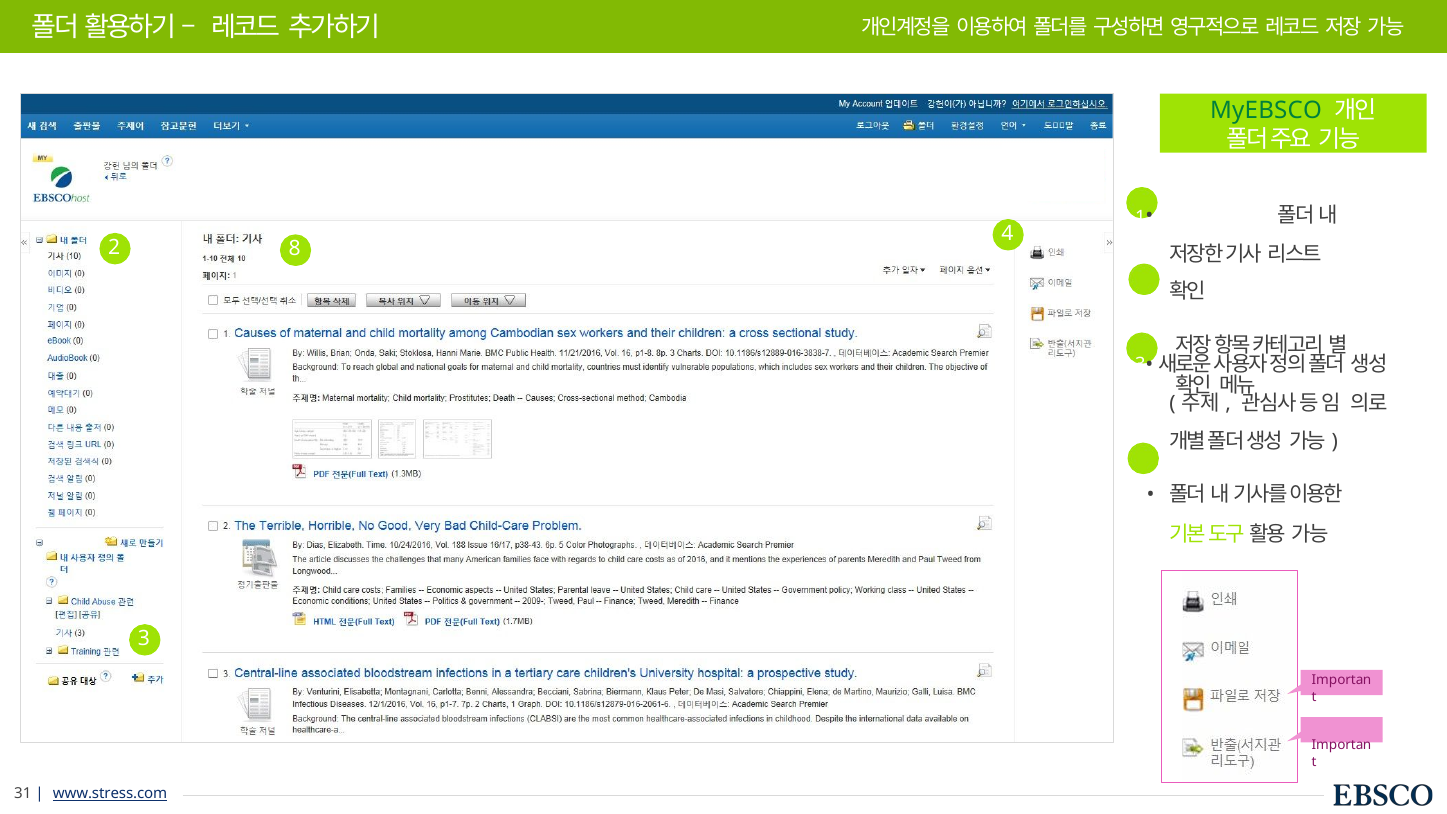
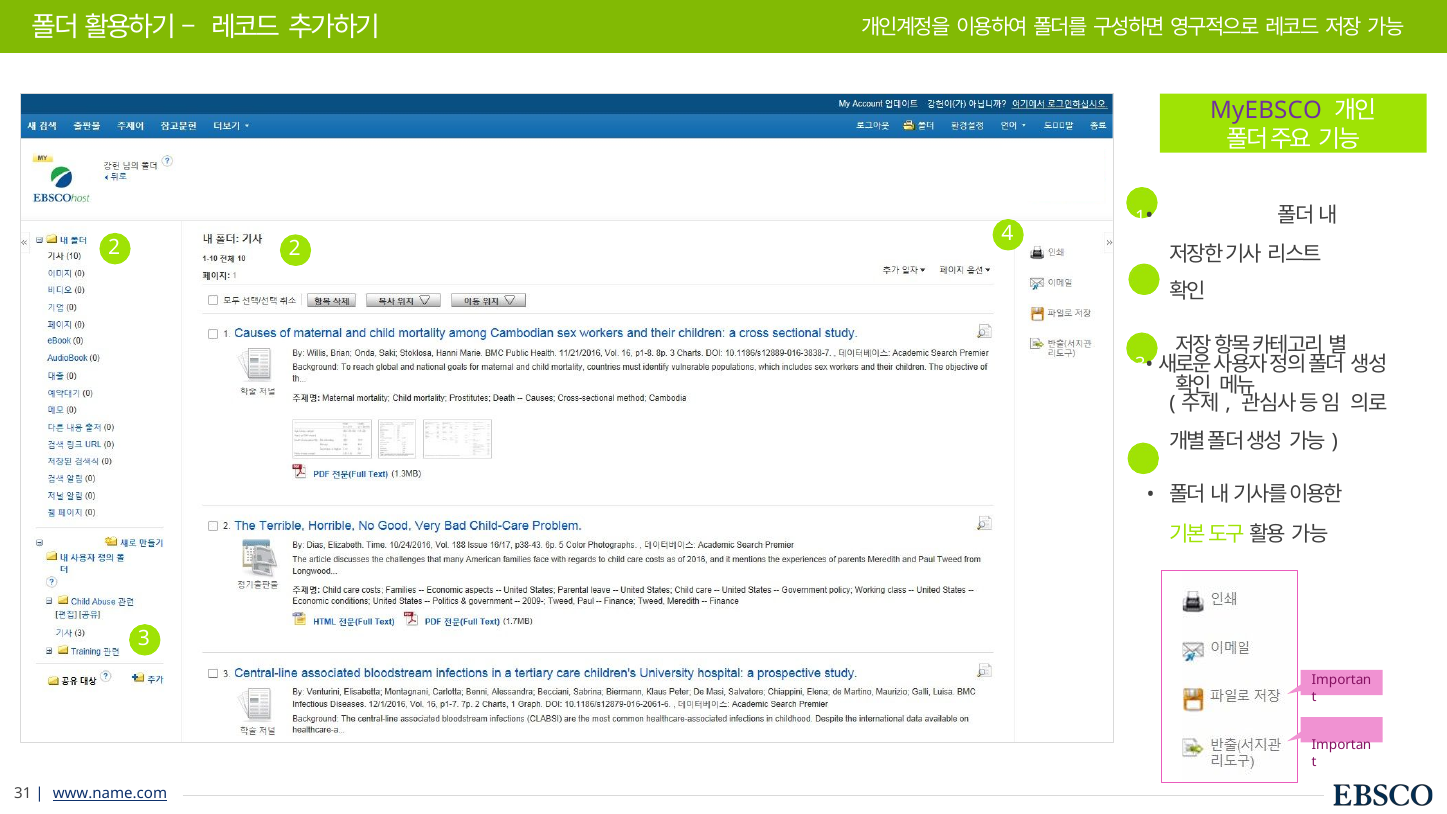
MyEBSCO colour: green -> purple
2 8: 8 -> 2
www.stress.com: www.stress.com -> www.name.com
